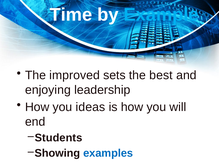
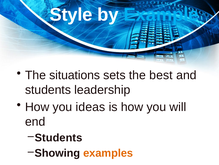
Time: Time -> Style
improved: improved -> situations
enjoying at (48, 90): enjoying -> students
examples colour: blue -> orange
